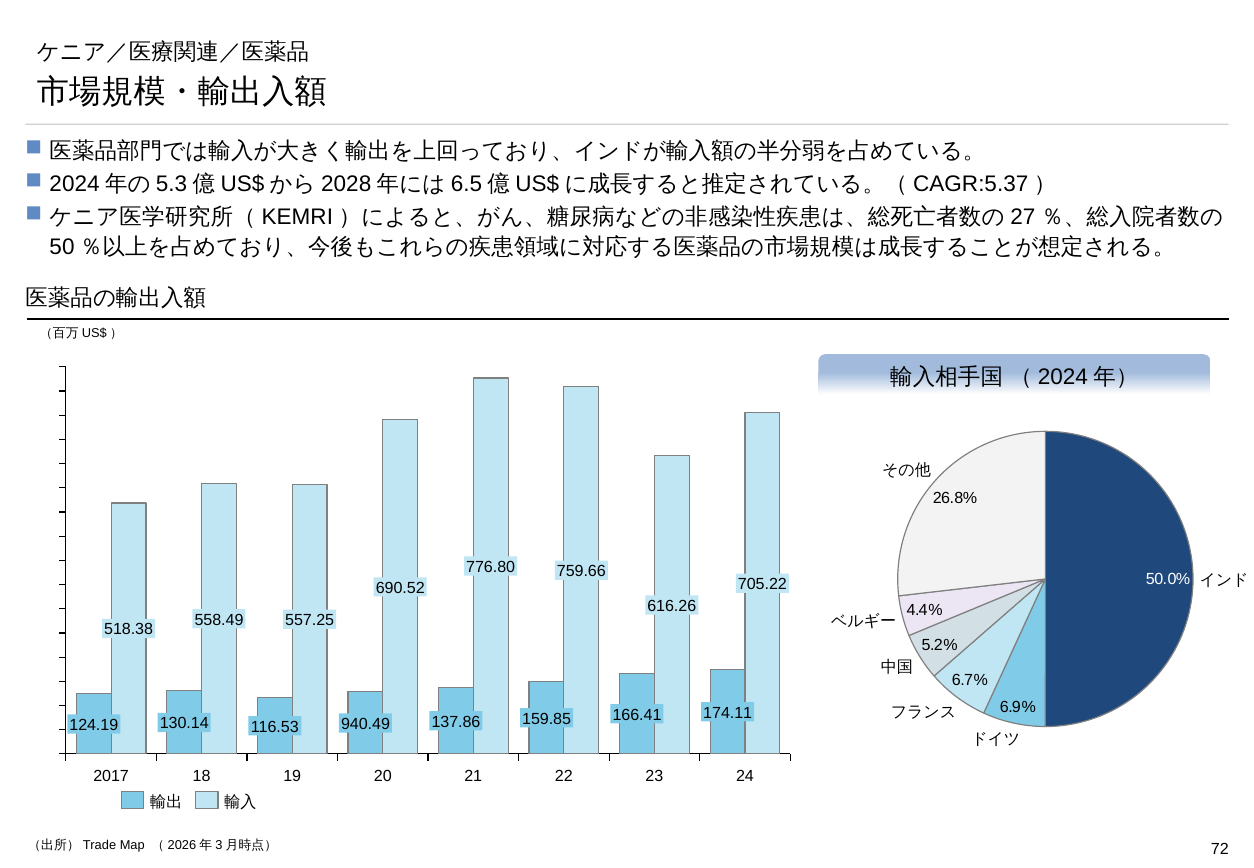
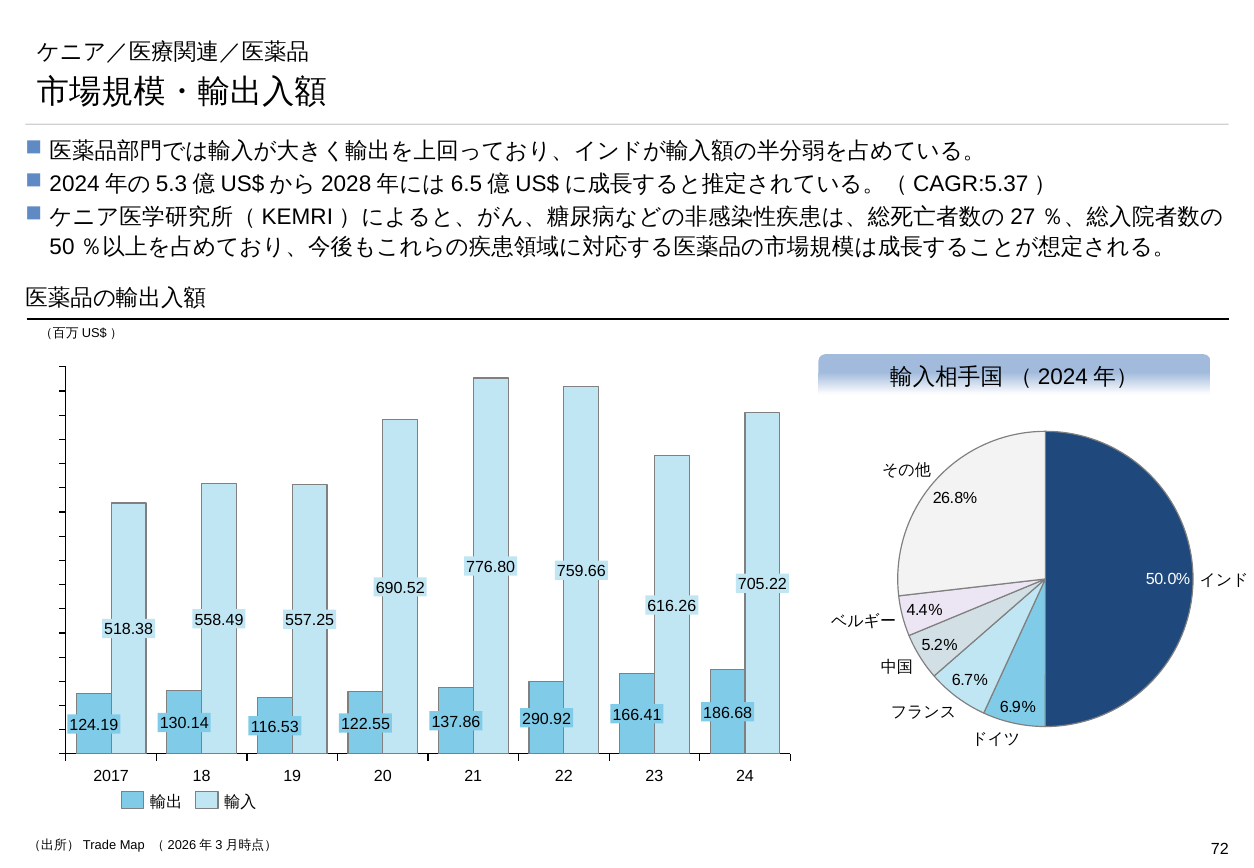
174.11: 174.11 -> 186.68
159.85: 159.85 -> 290.92
940.49: 940.49 -> 122.55
